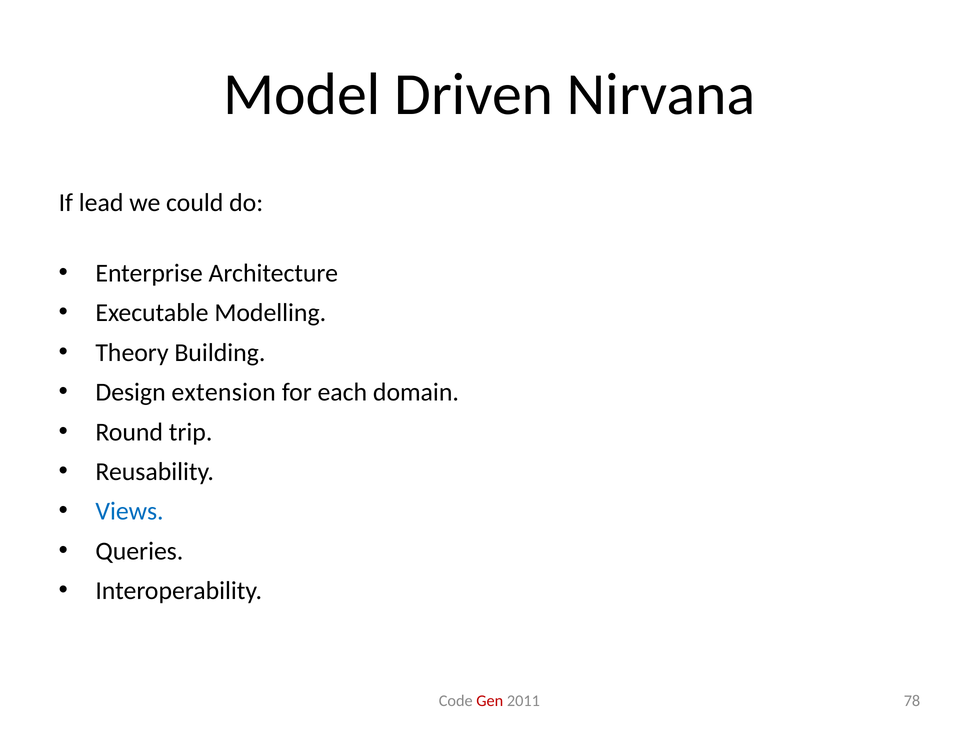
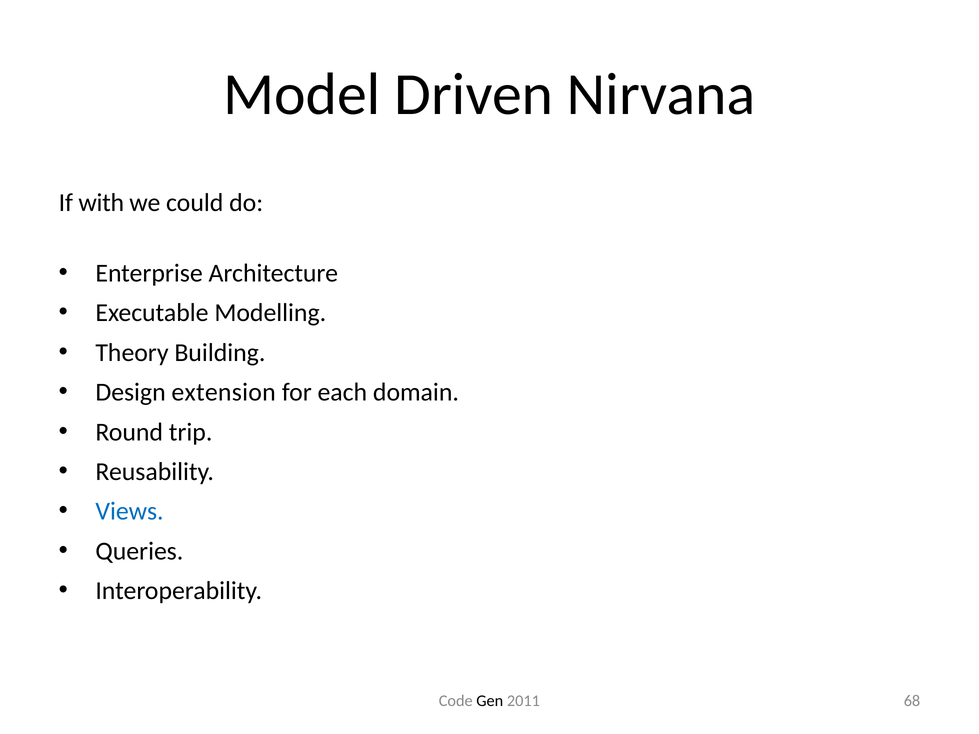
lead: lead -> with
Gen colour: red -> black
78: 78 -> 68
